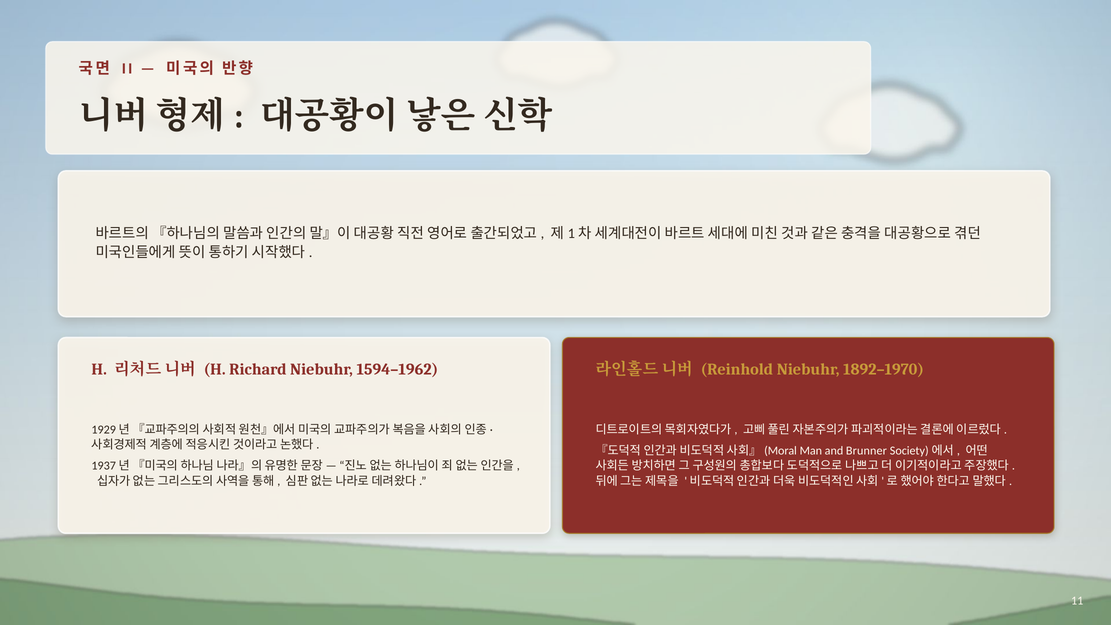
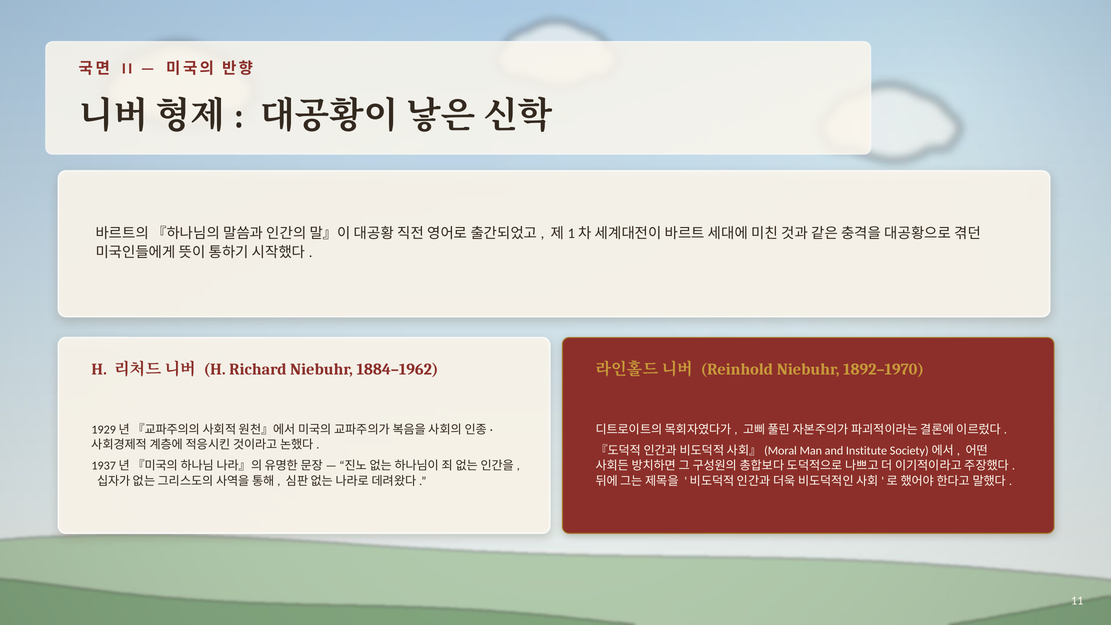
1594–1962: 1594–1962 -> 1884–1962
Brunner: Brunner -> Institute
